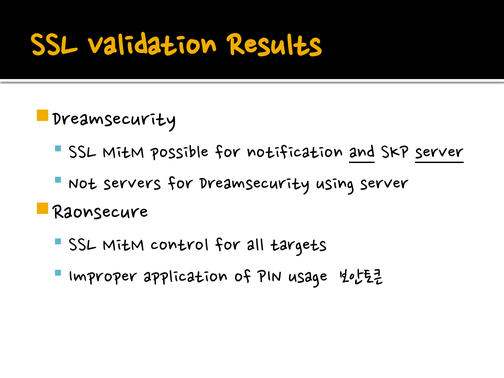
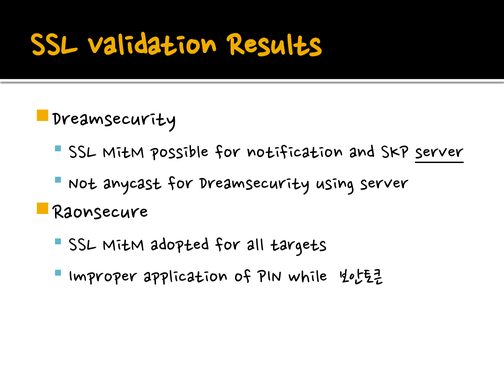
and underline: present -> none
servers: servers -> anycast
control: control -> adopted
usage: usage -> while
